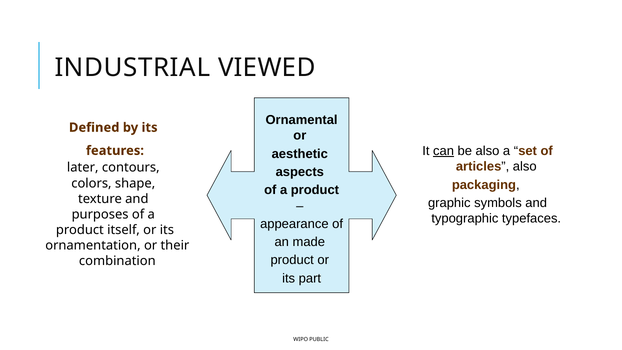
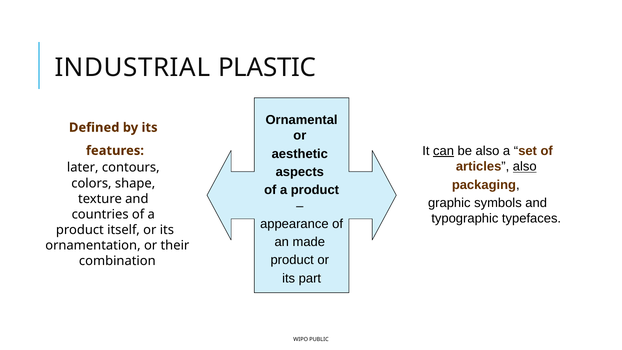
VIEWED: VIEWED -> PLASTIC
also at (525, 167) underline: none -> present
purposes: purposes -> countries
